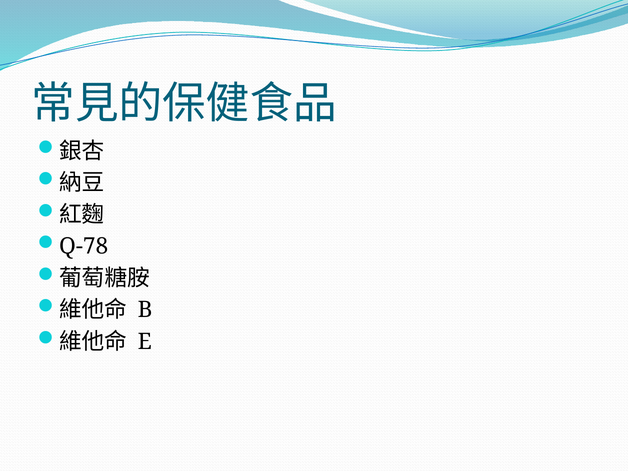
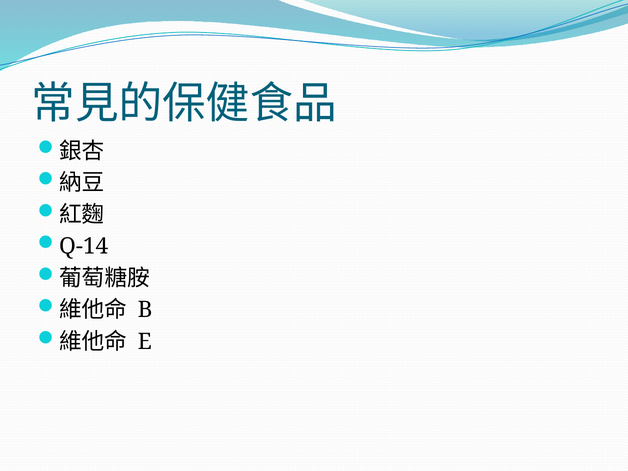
Q-78: Q-78 -> Q-14
